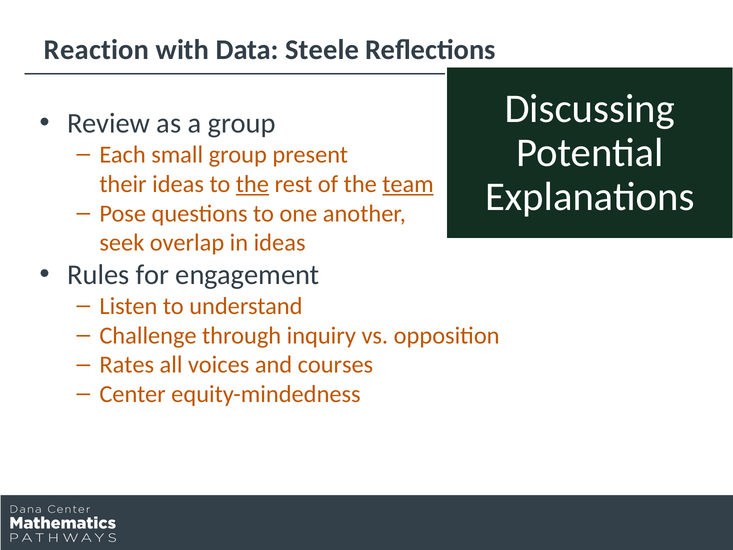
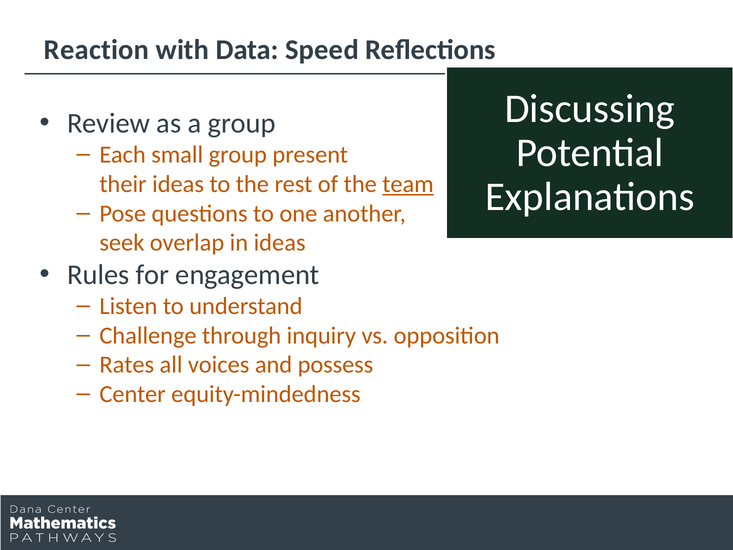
Steele: Steele -> Speed
the at (252, 184) underline: present -> none
courses: courses -> possess
